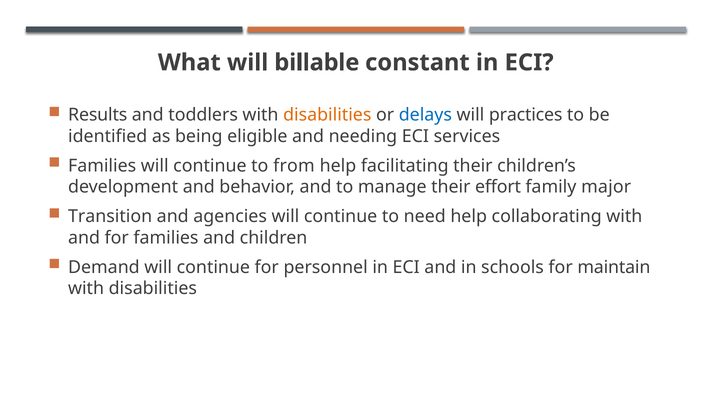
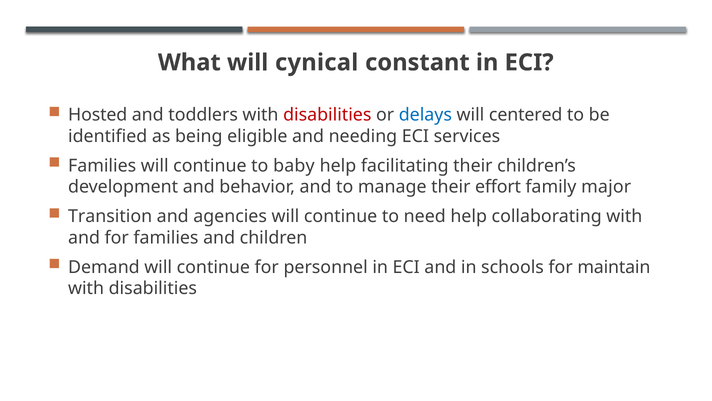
billable: billable -> cynical
Results: Results -> Hosted
disabilities at (327, 115) colour: orange -> red
practices: practices -> centered
from: from -> baby
